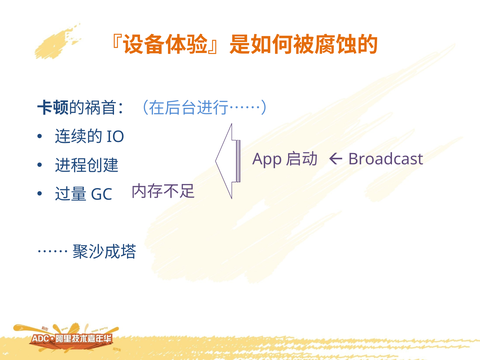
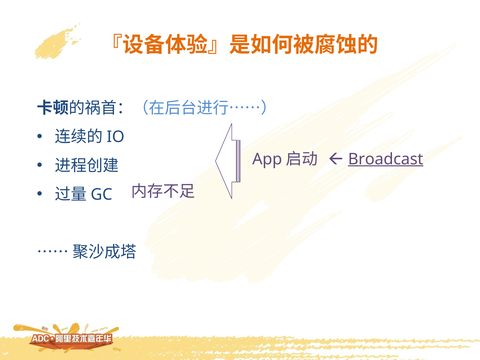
Broadcast underline: none -> present
